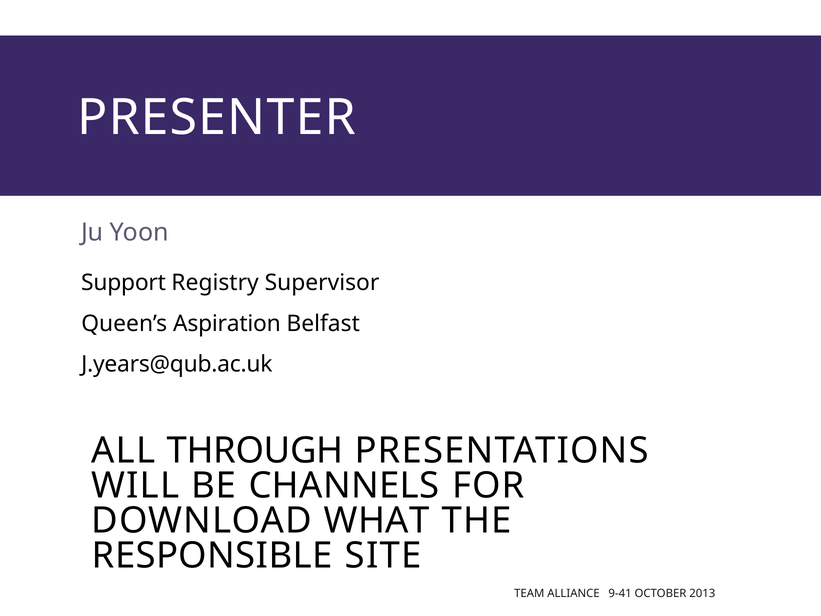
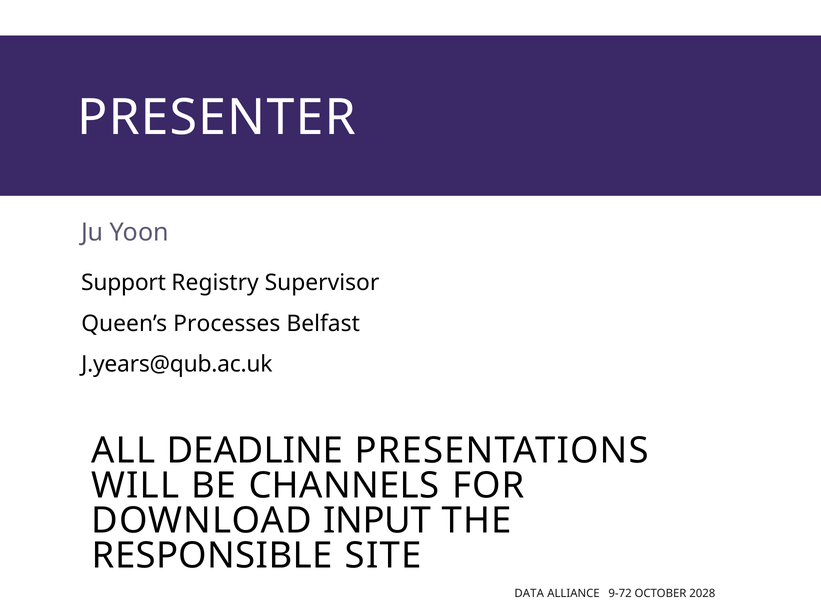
Aspiration: Aspiration -> Processes
THROUGH: THROUGH -> DEADLINE
WHAT: WHAT -> INPUT
TEAM: TEAM -> DATA
9-41: 9-41 -> 9-72
2013: 2013 -> 2028
